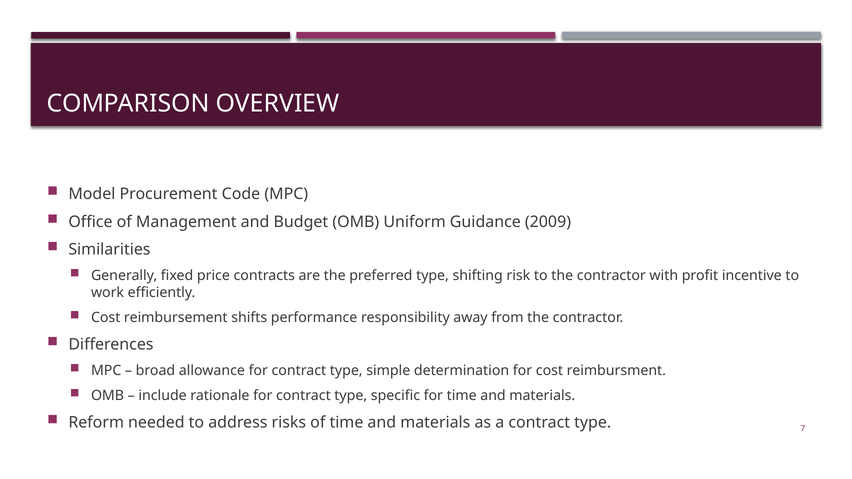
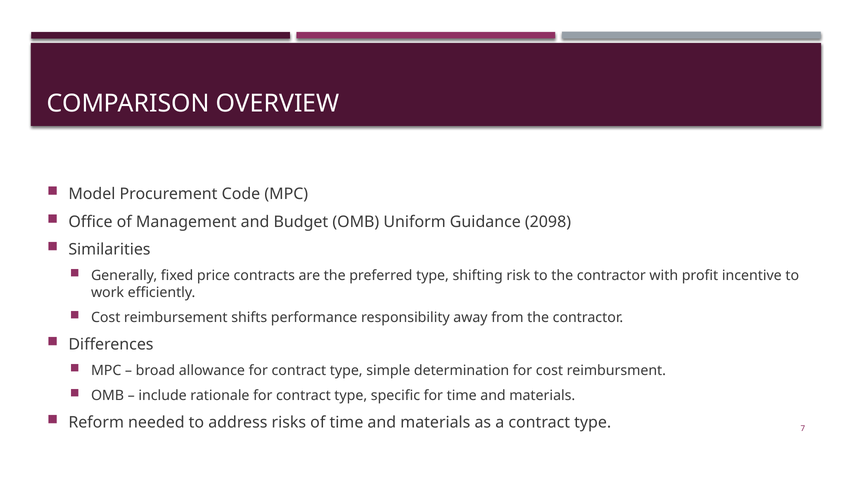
2009: 2009 -> 2098
